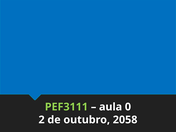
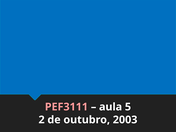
PEF3111 colour: light green -> pink
0: 0 -> 5
2058: 2058 -> 2003
